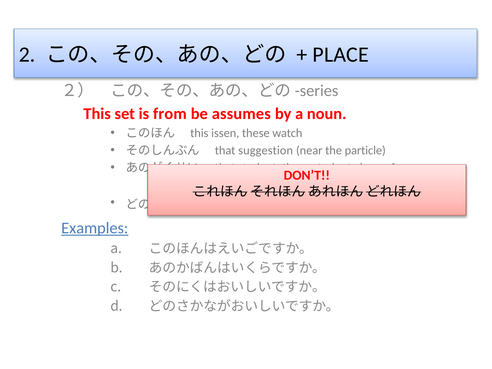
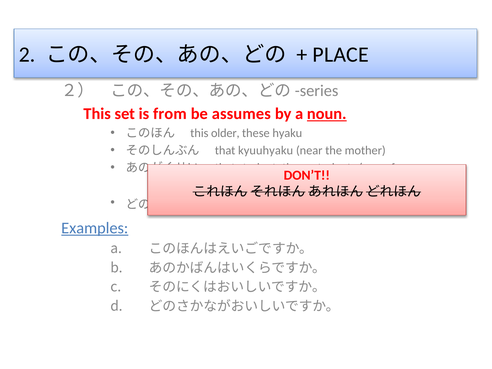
noun underline: none -> present
issen: issen -> older
watch: watch -> hyaku
suggestion: suggestion -> kyuuhyaku
particle: particle -> mother
